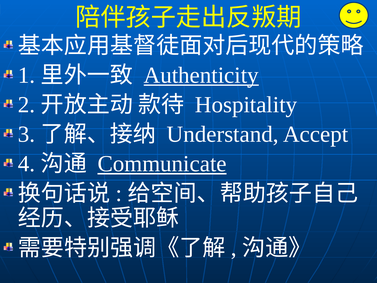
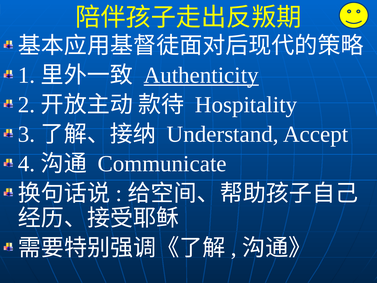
Communicate underline: present -> none
